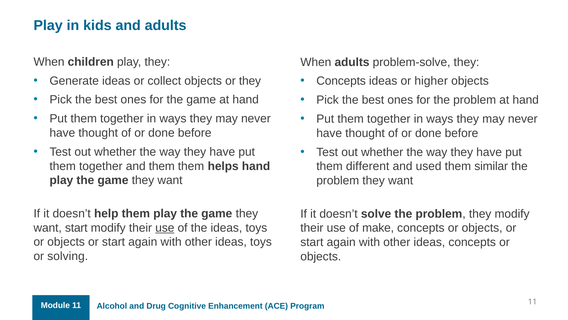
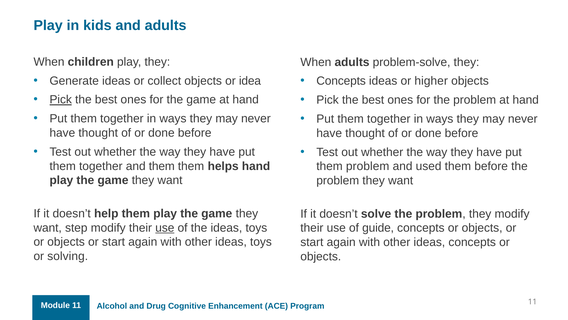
or they: they -> idea
Pick at (61, 100) underline: none -> present
them different: different -> problem
them similar: similar -> before
want start: start -> step
make: make -> guide
